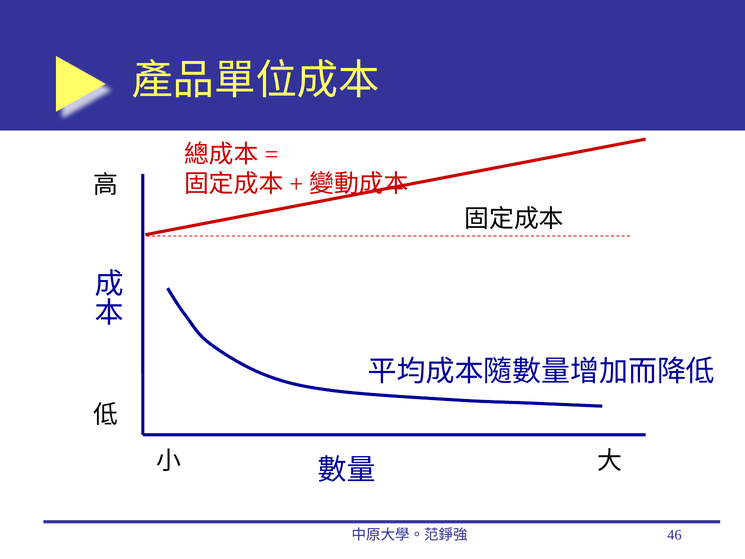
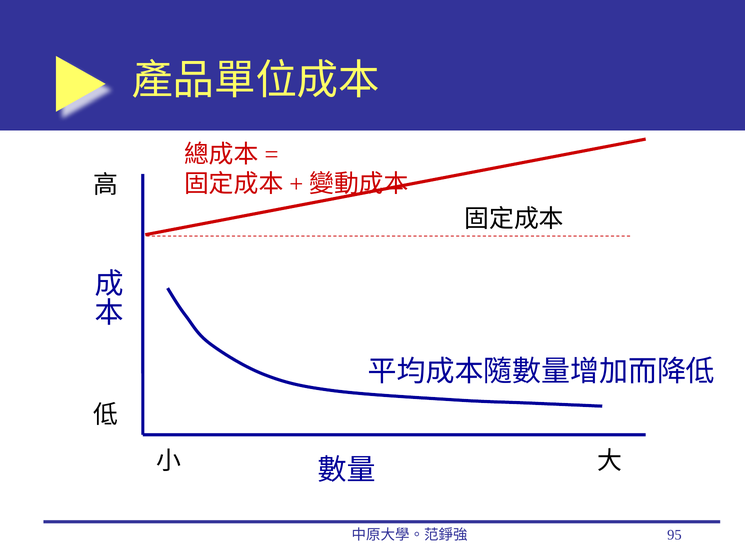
46: 46 -> 95
